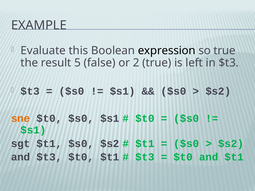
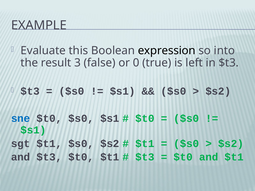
so true: true -> into
5: 5 -> 3
2: 2 -> 0
sne colour: orange -> blue
